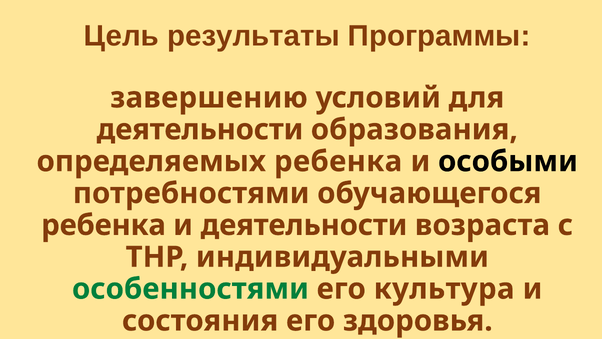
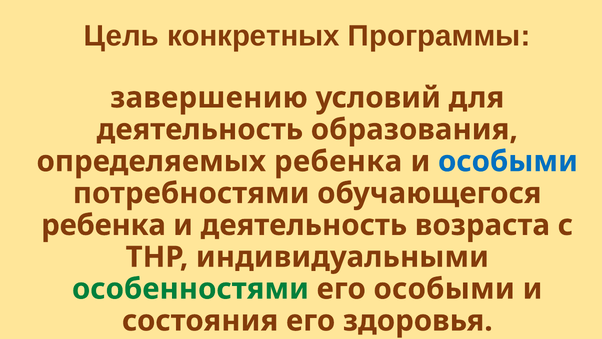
результаты: результаты -> конкретных
деятельности at (200, 129): деятельности -> деятельность
особыми at (508, 161) colour: black -> blue
и деятельности: деятельности -> деятельность
его культура: культура -> особыми
